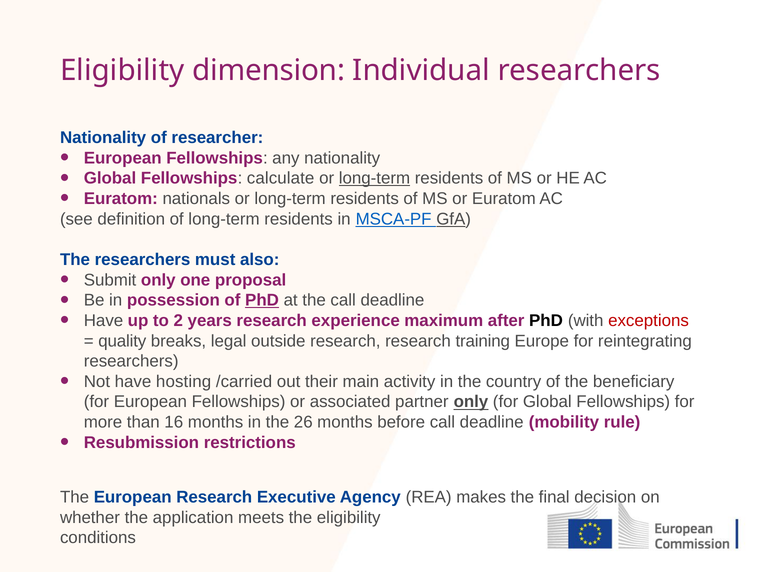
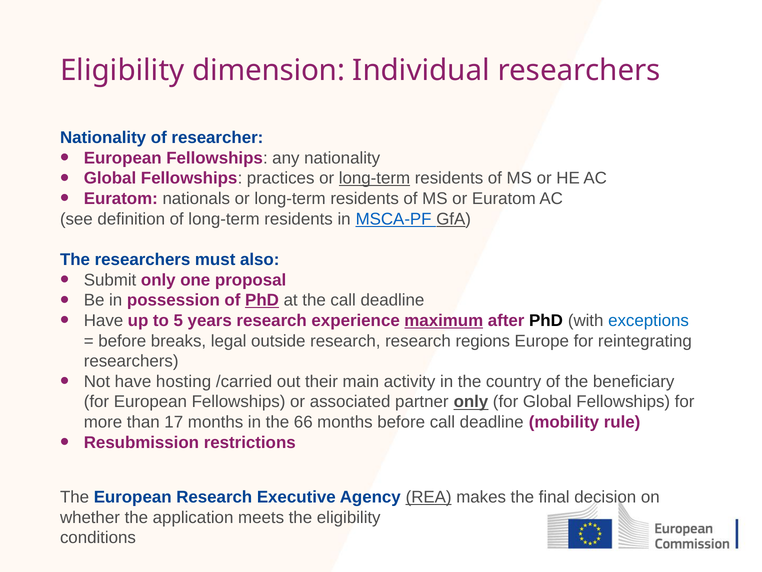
calculate: calculate -> practices
2: 2 -> 5
maximum underline: none -> present
exceptions colour: red -> blue
quality at (122, 341): quality -> before
training: training -> regions
16: 16 -> 17
26: 26 -> 66
REA underline: none -> present
